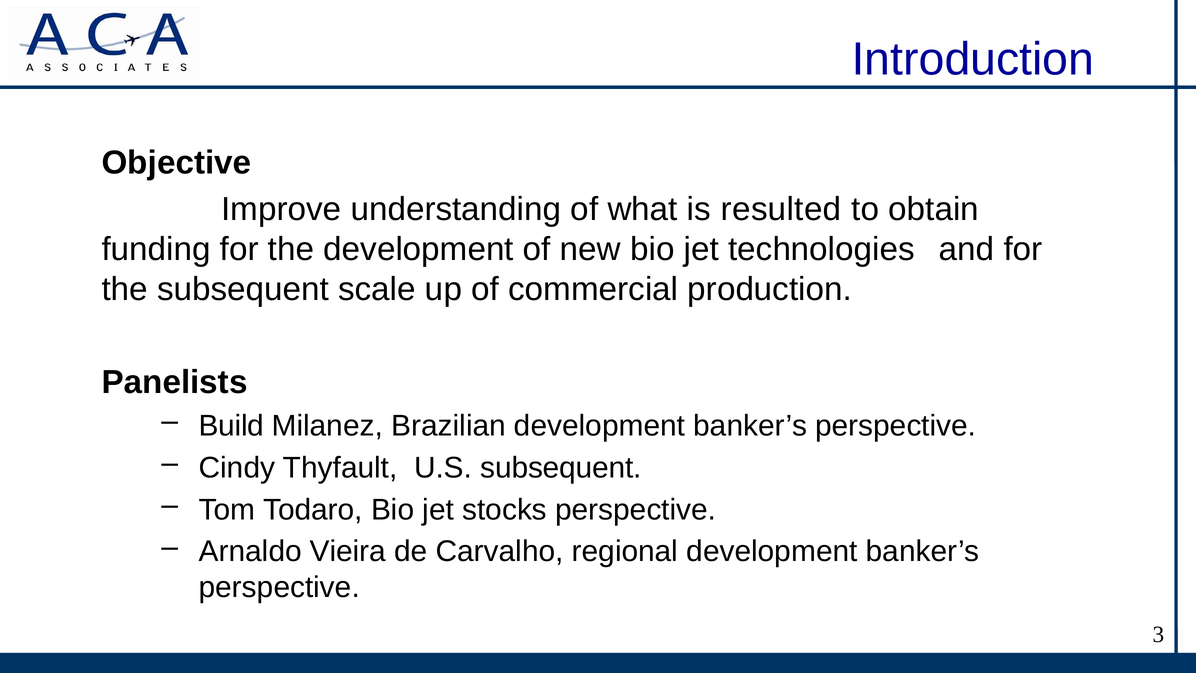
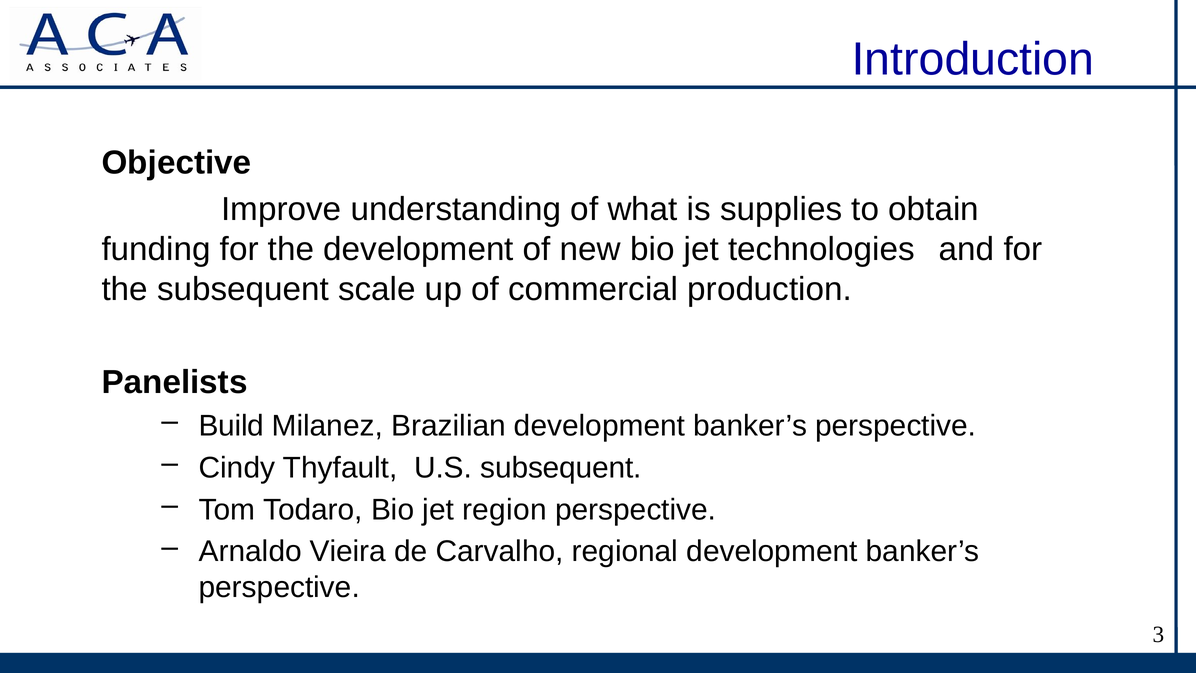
resulted: resulted -> supplies
stocks: stocks -> region
